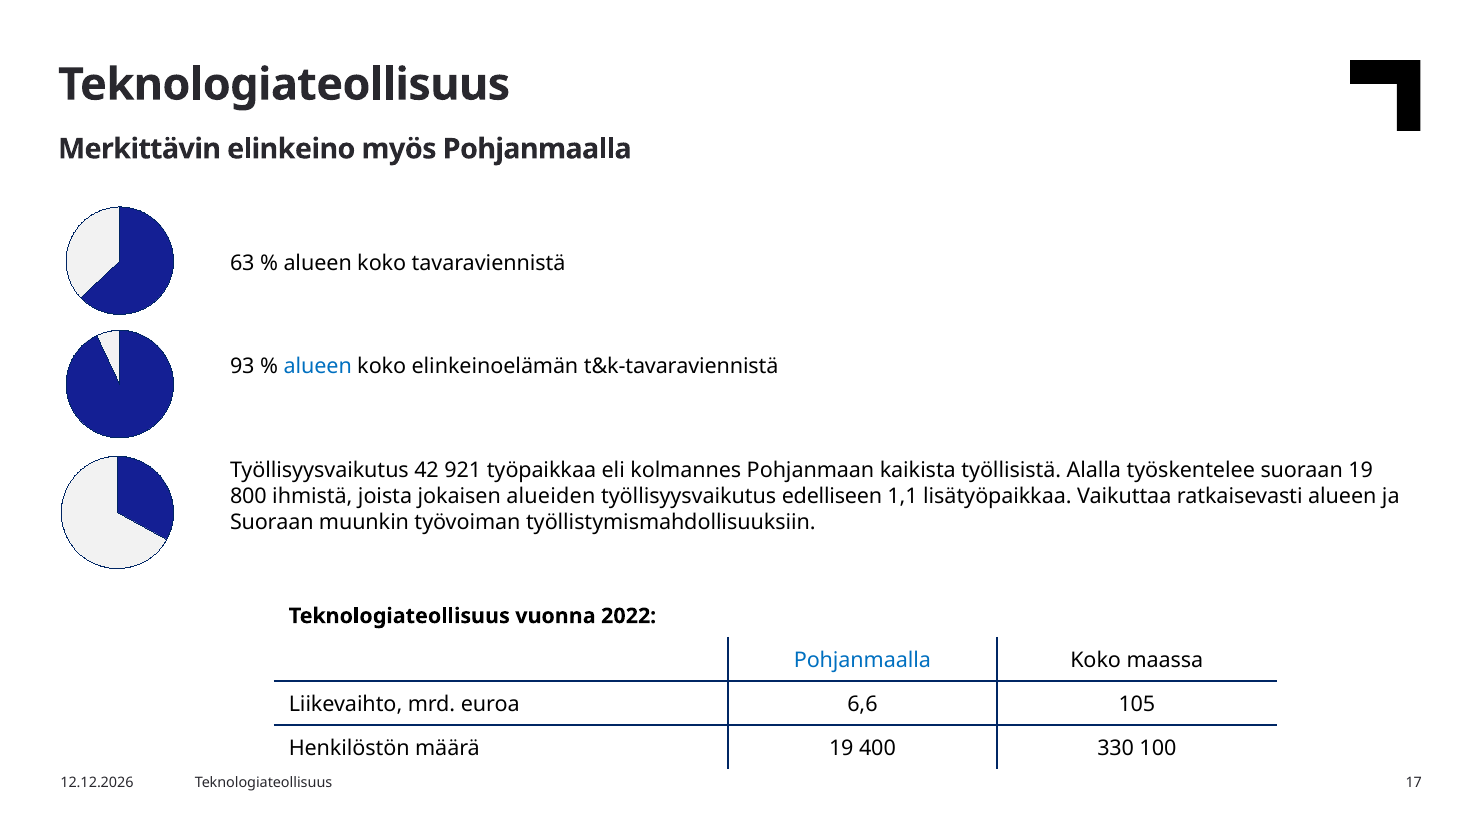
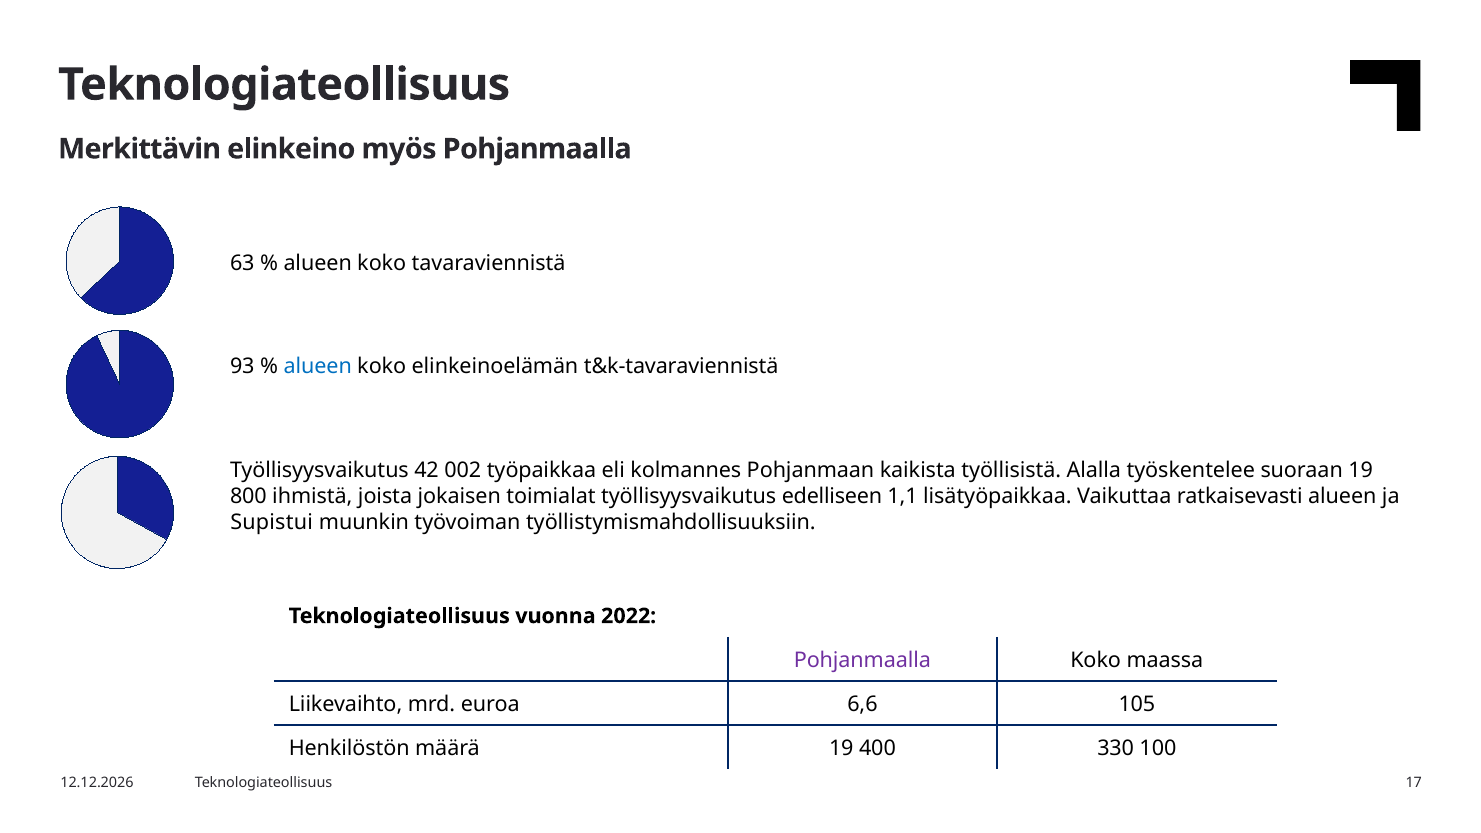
921: 921 -> 002
alueiden: alueiden -> toimialat
Suoraan at (272, 522): Suoraan -> Supistui
Pohjanmaalla at (862, 660) colour: blue -> purple
